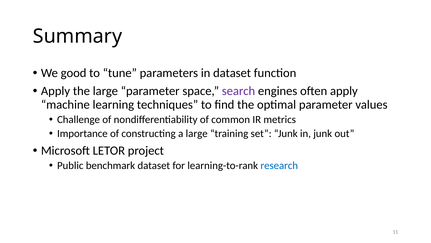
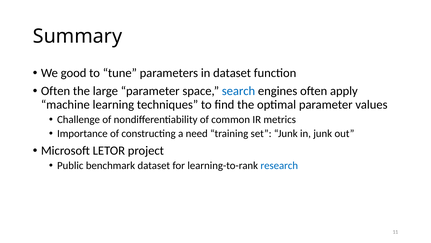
Apply at (56, 91): Apply -> Often
search colour: purple -> blue
a large: large -> need
